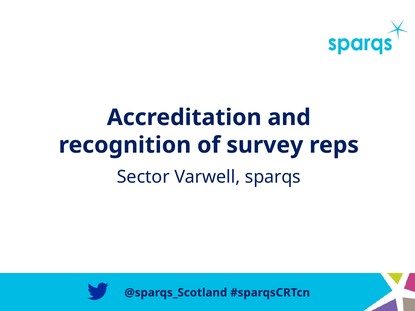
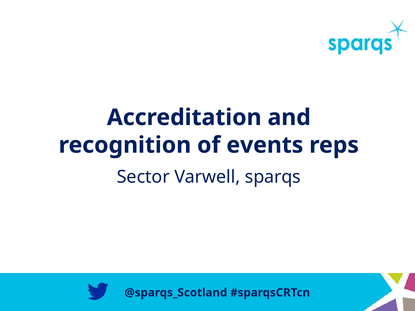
survey: survey -> events
